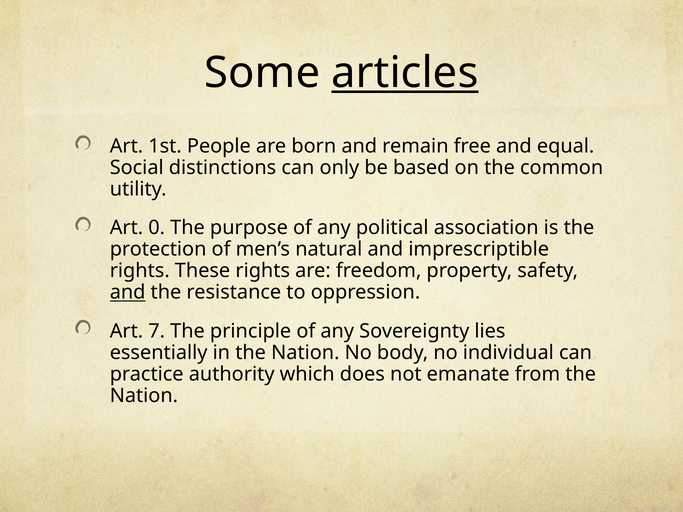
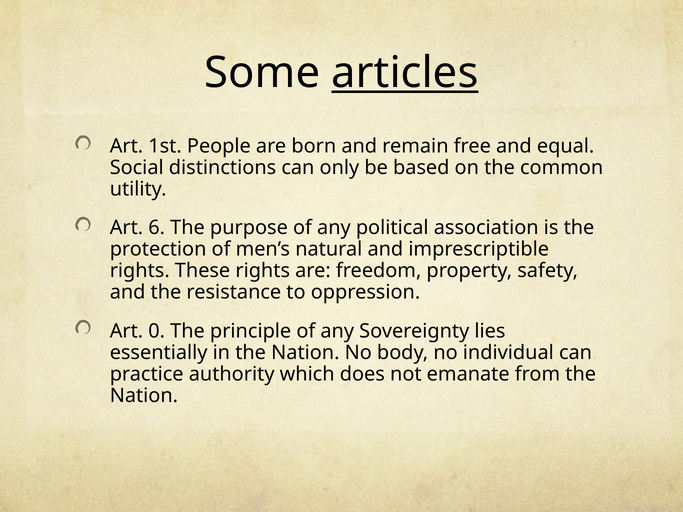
0: 0 -> 6
and at (128, 293) underline: present -> none
7: 7 -> 0
